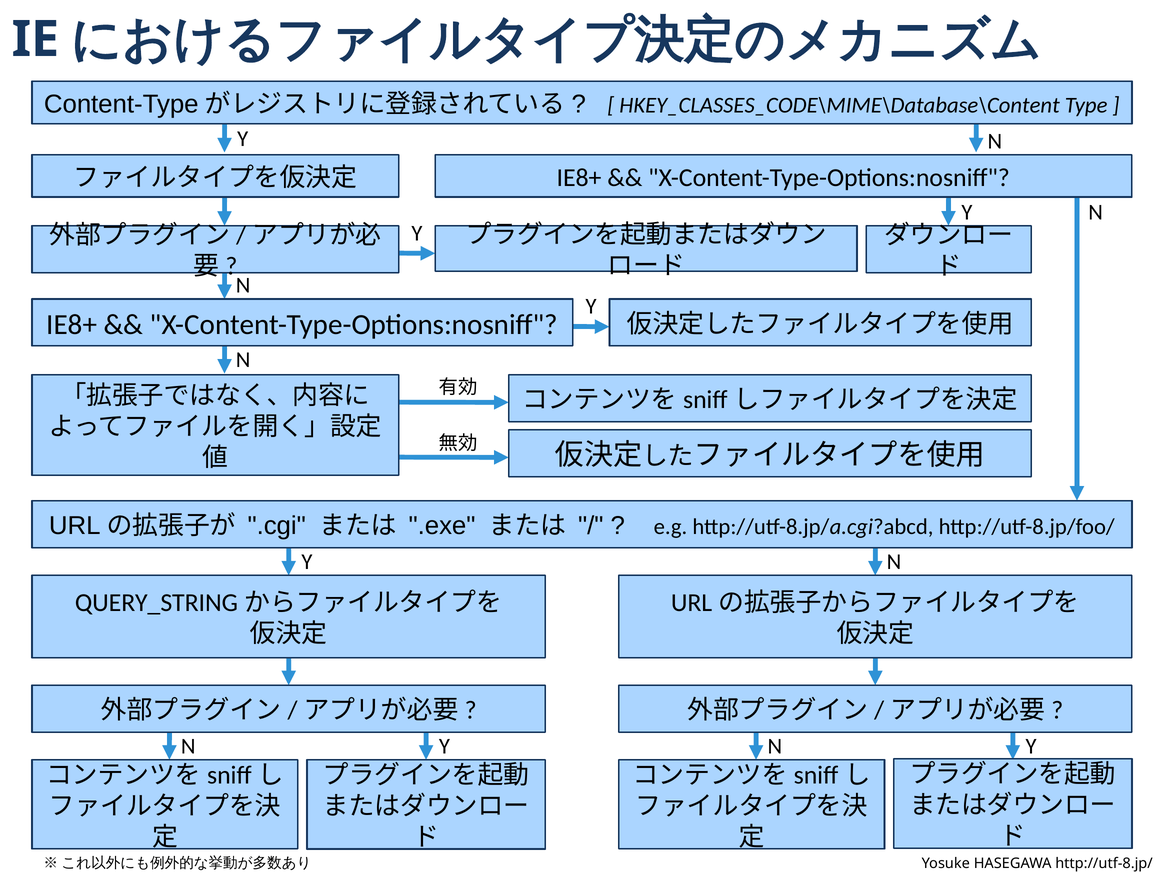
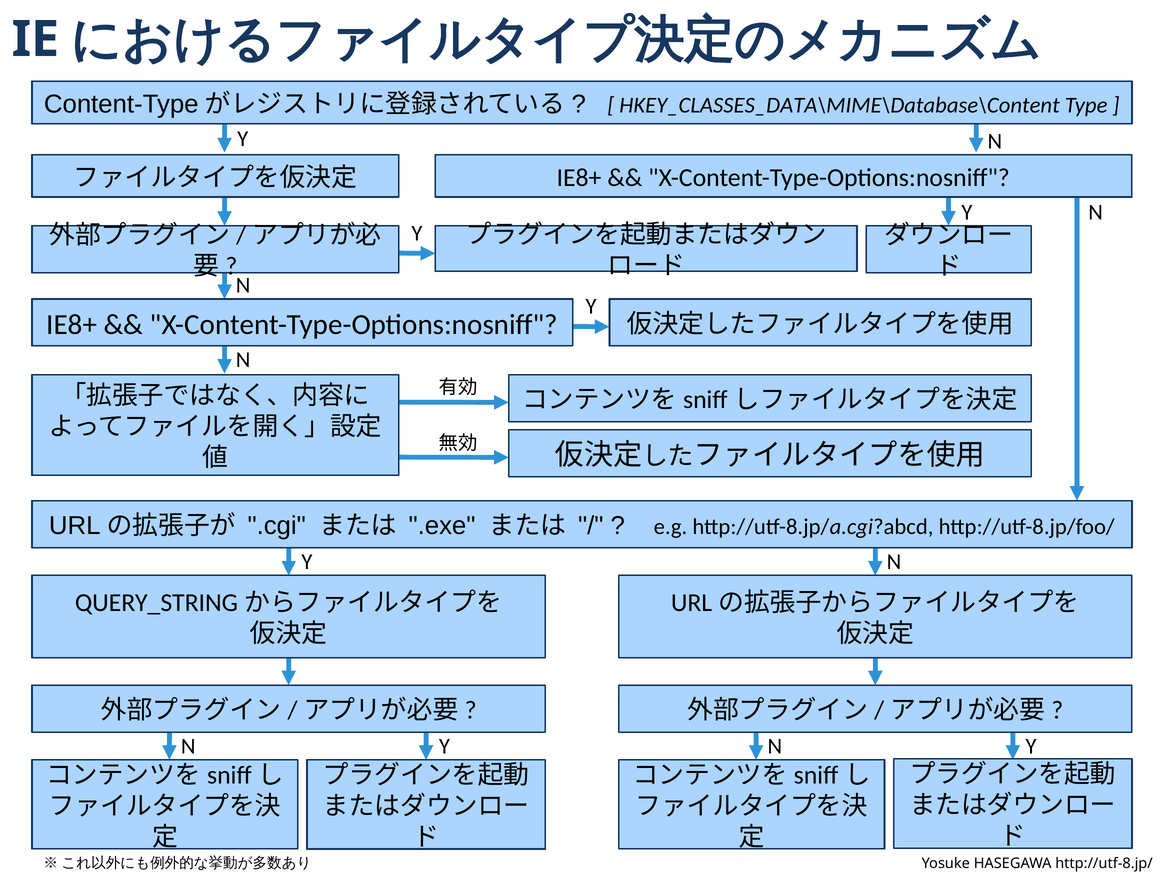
HKEY_CLASSES_CODE\MIME\Database\Content: HKEY_CLASSES_CODE\MIME\Database\Content -> HKEY_CLASSES_DATA\MIME\Database\Content
